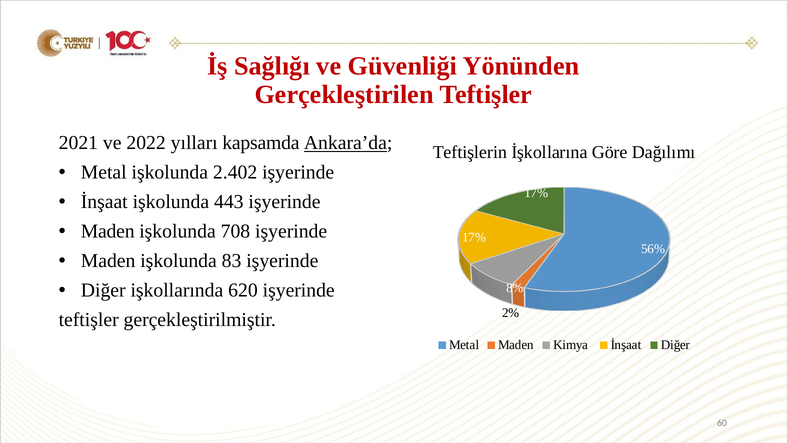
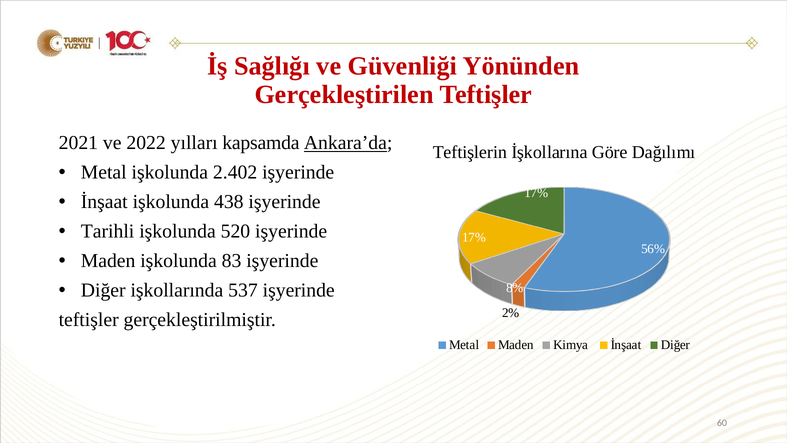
443: 443 -> 438
Maden at (108, 231): Maden -> Tarihli
708: 708 -> 520
620: 620 -> 537
